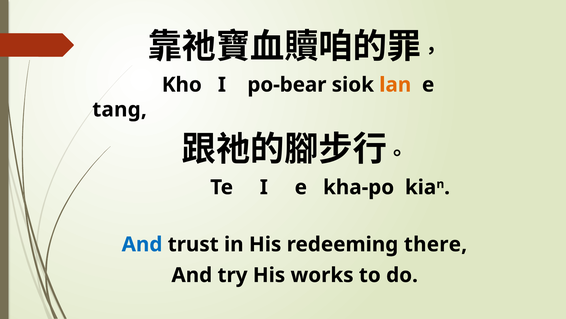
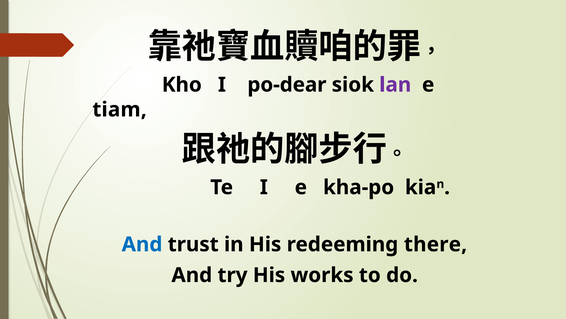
po-bear: po-bear -> po-dear
lan colour: orange -> purple
tang: tang -> tiam
